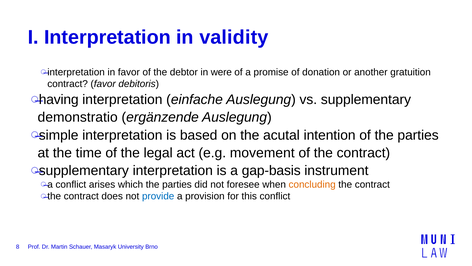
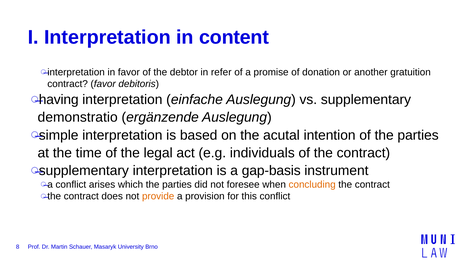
validity: validity -> content
were: were -> refer
movement: movement -> individuals
provide colour: blue -> orange
